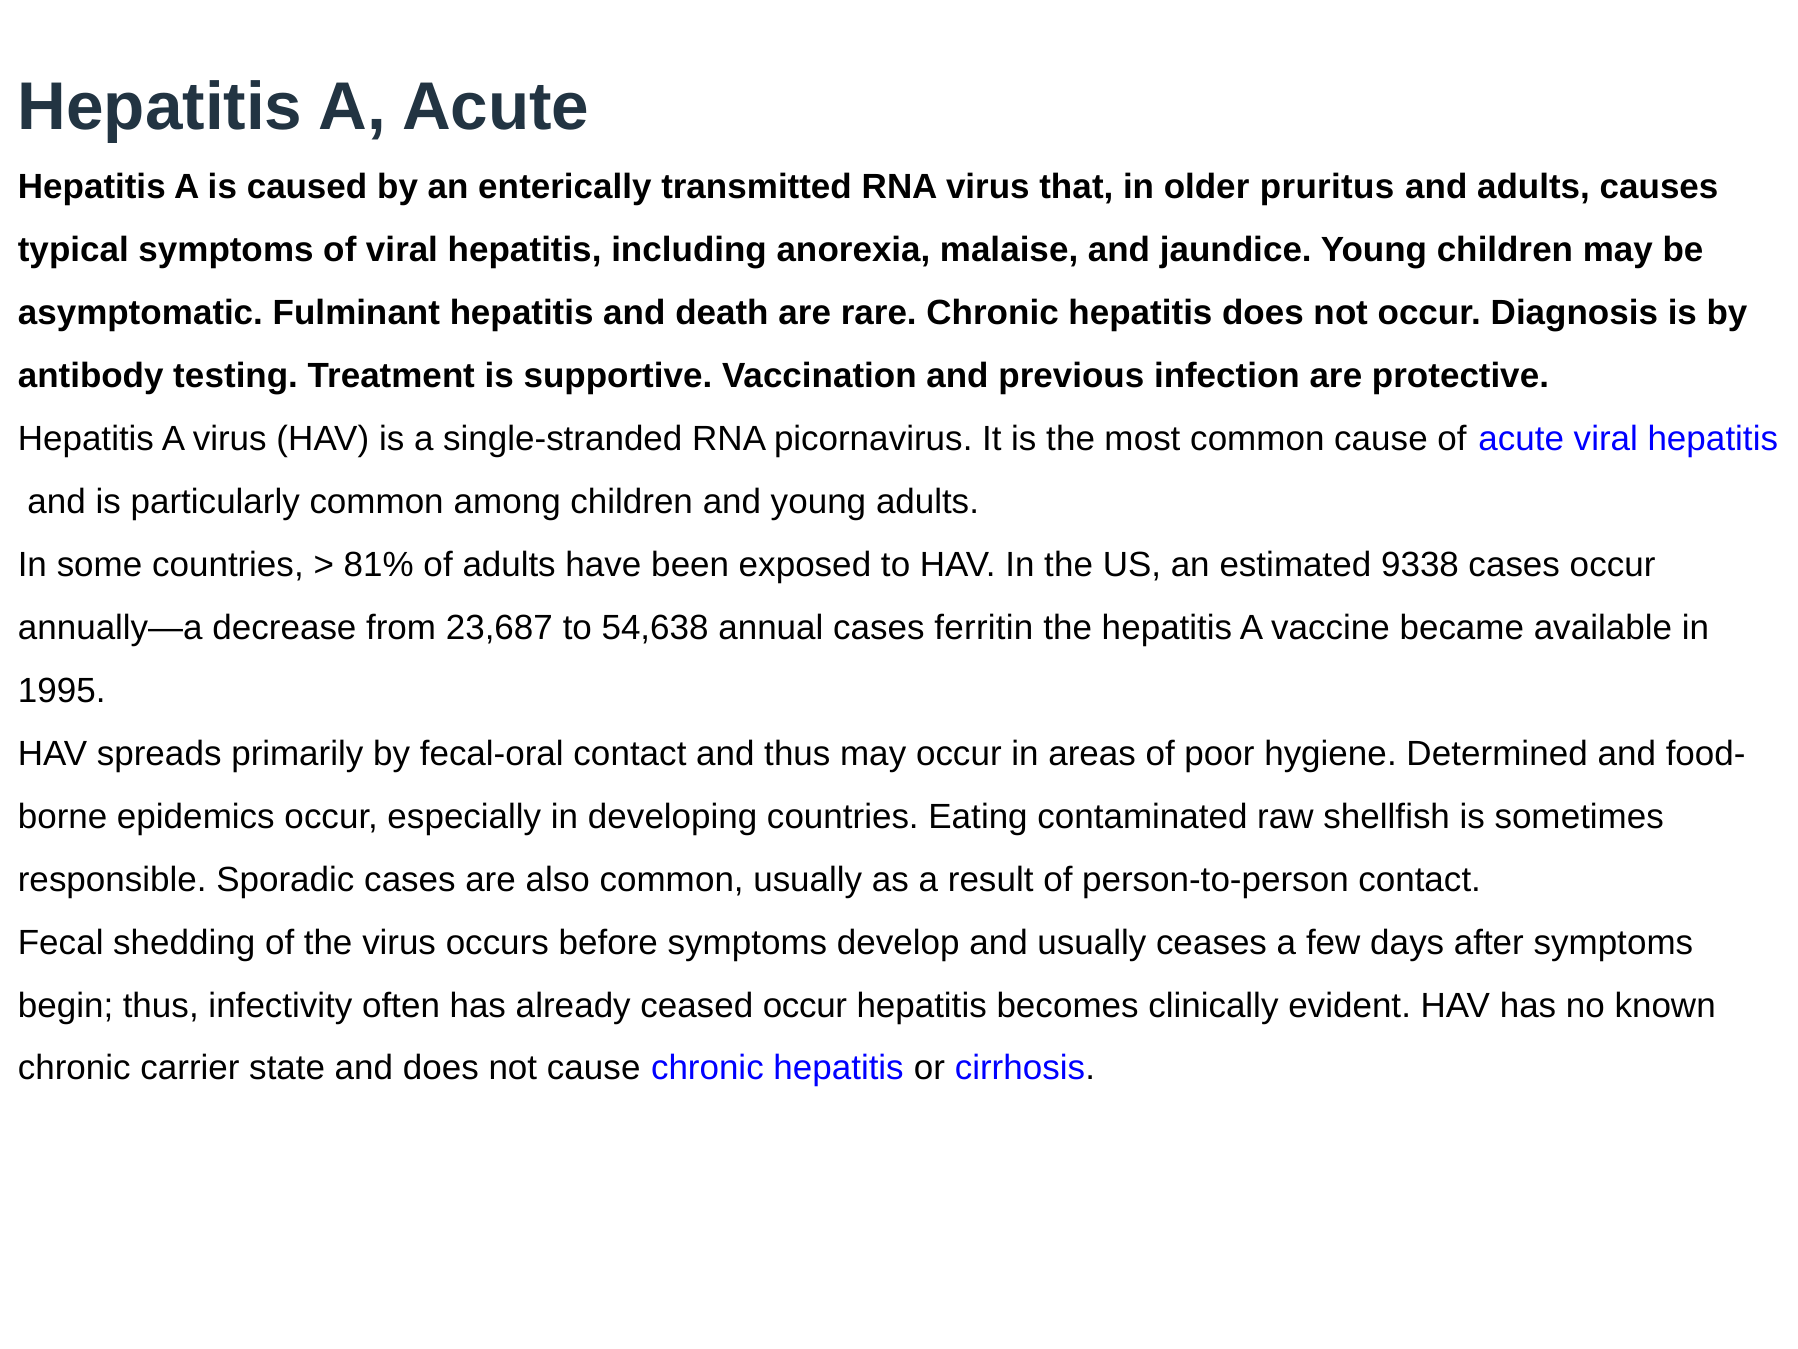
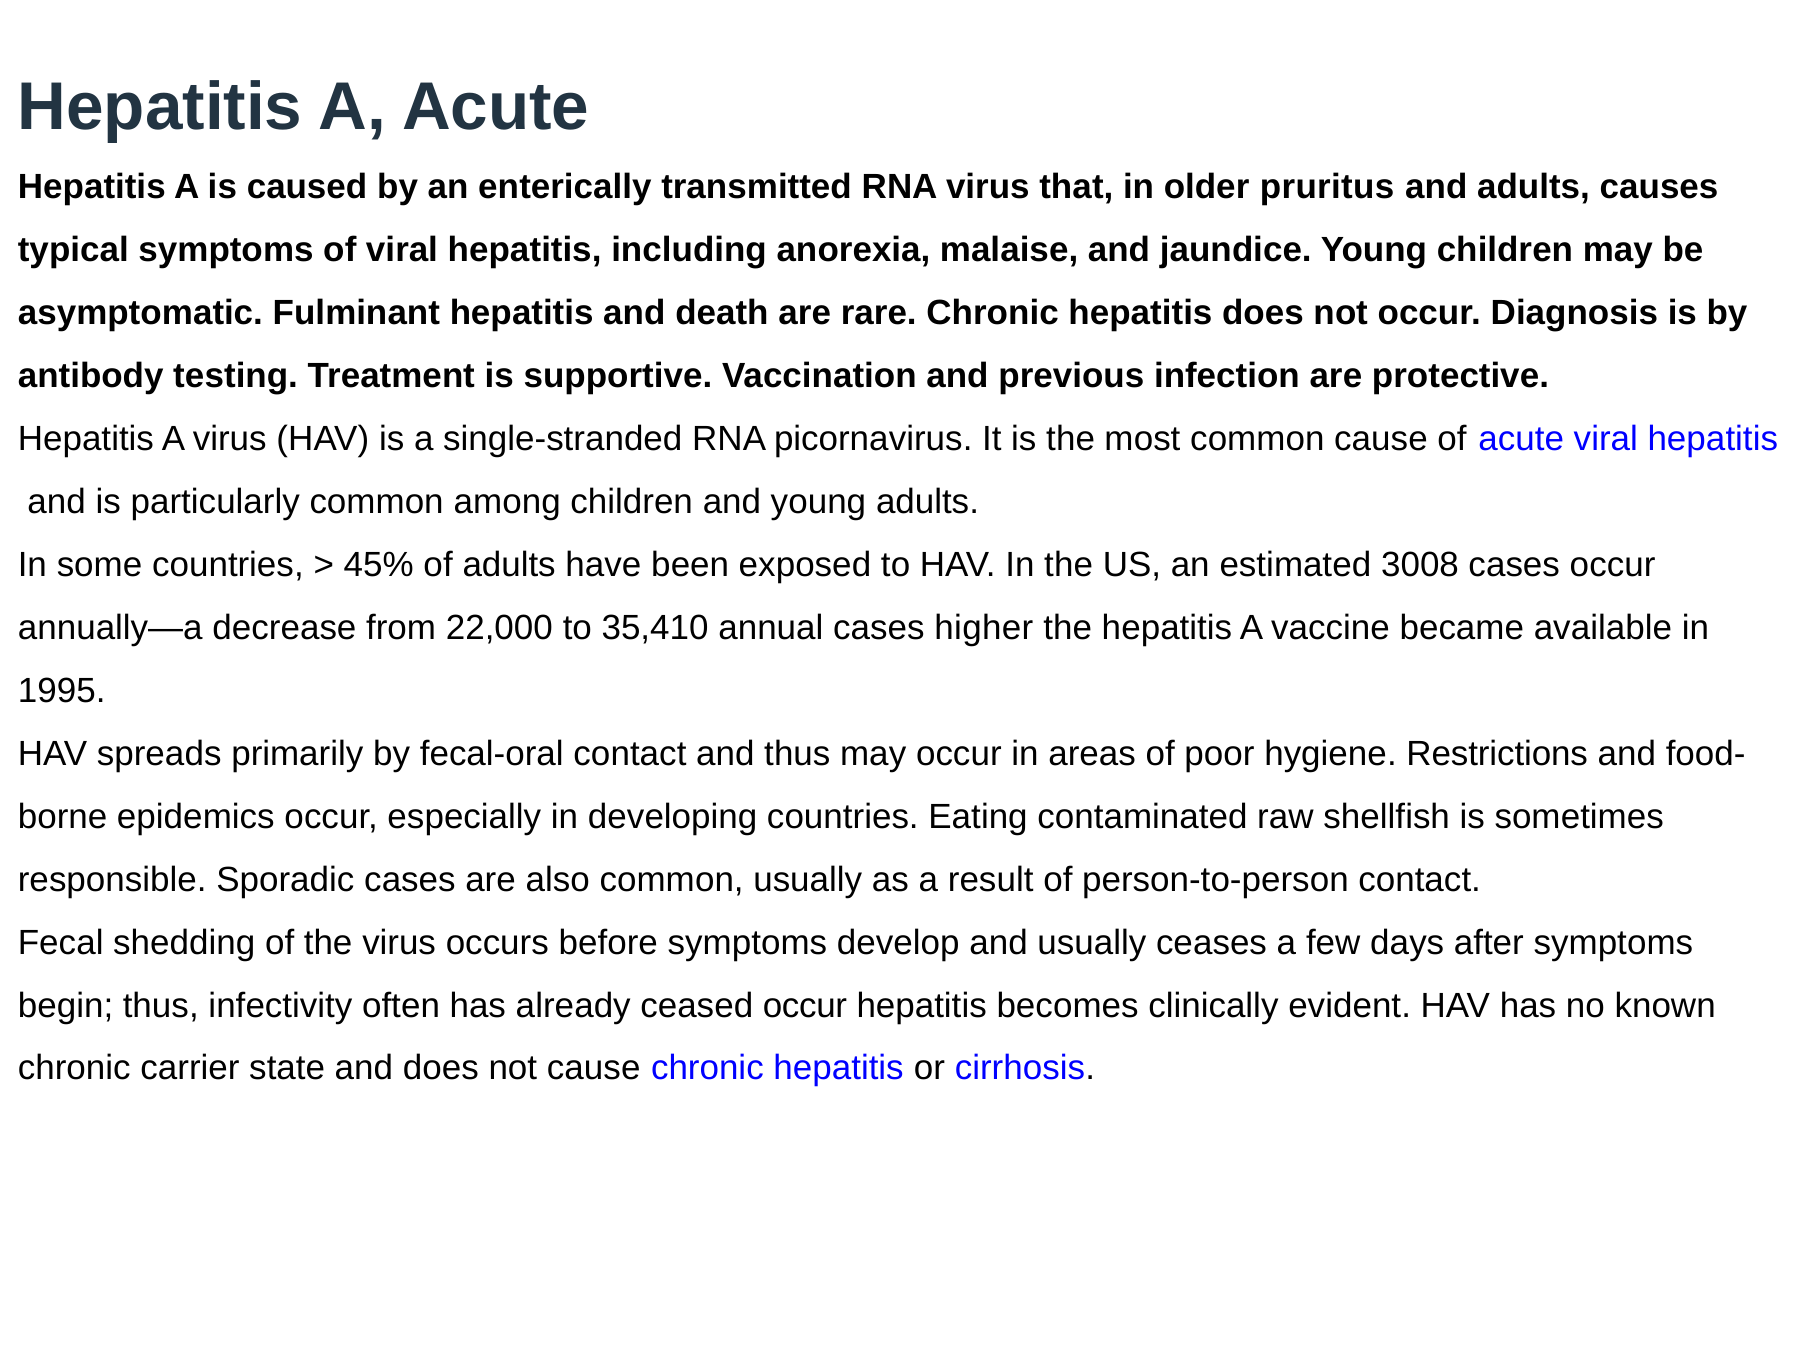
81%: 81% -> 45%
9338: 9338 -> 3008
23,687: 23,687 -> 22,000
54,638: 54,638 -> 35,410
ferritin: ferritin -> higher
Determined: Determined -> Restrictions
